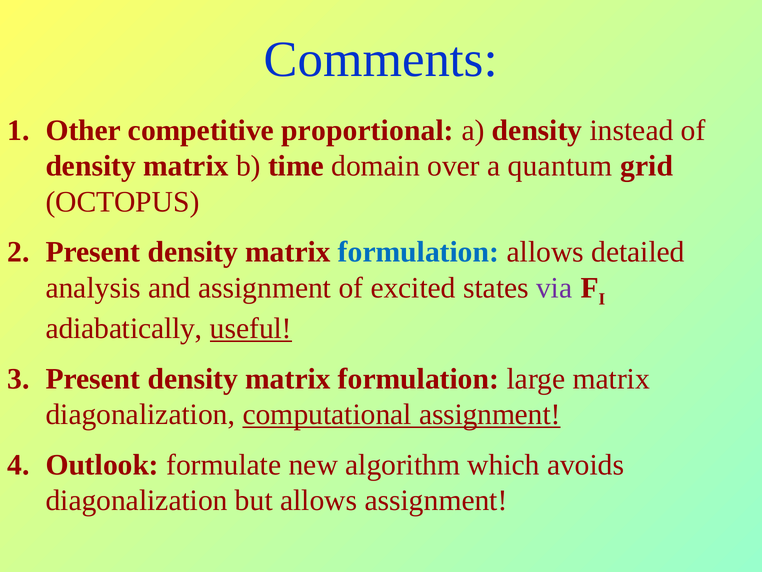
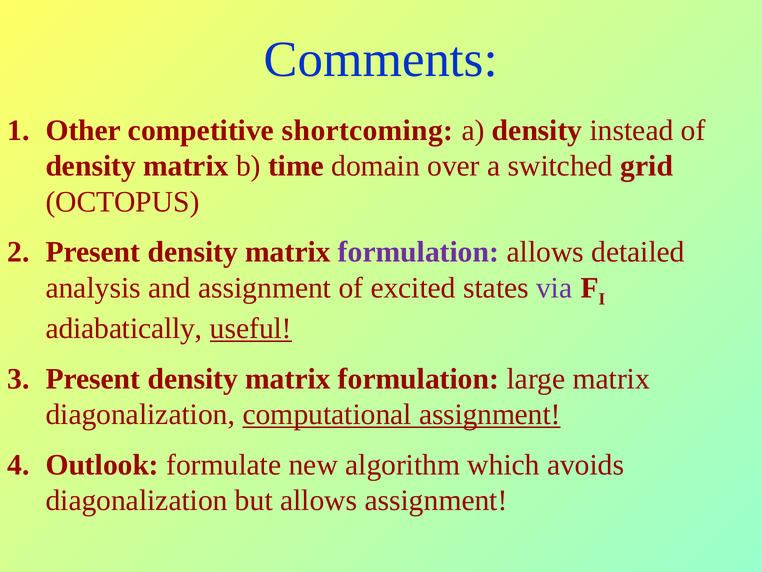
proportional: proportional -> shortcoming
quantum: quantum -> switched
formulation at (418, 252) colour: blue -> purple
